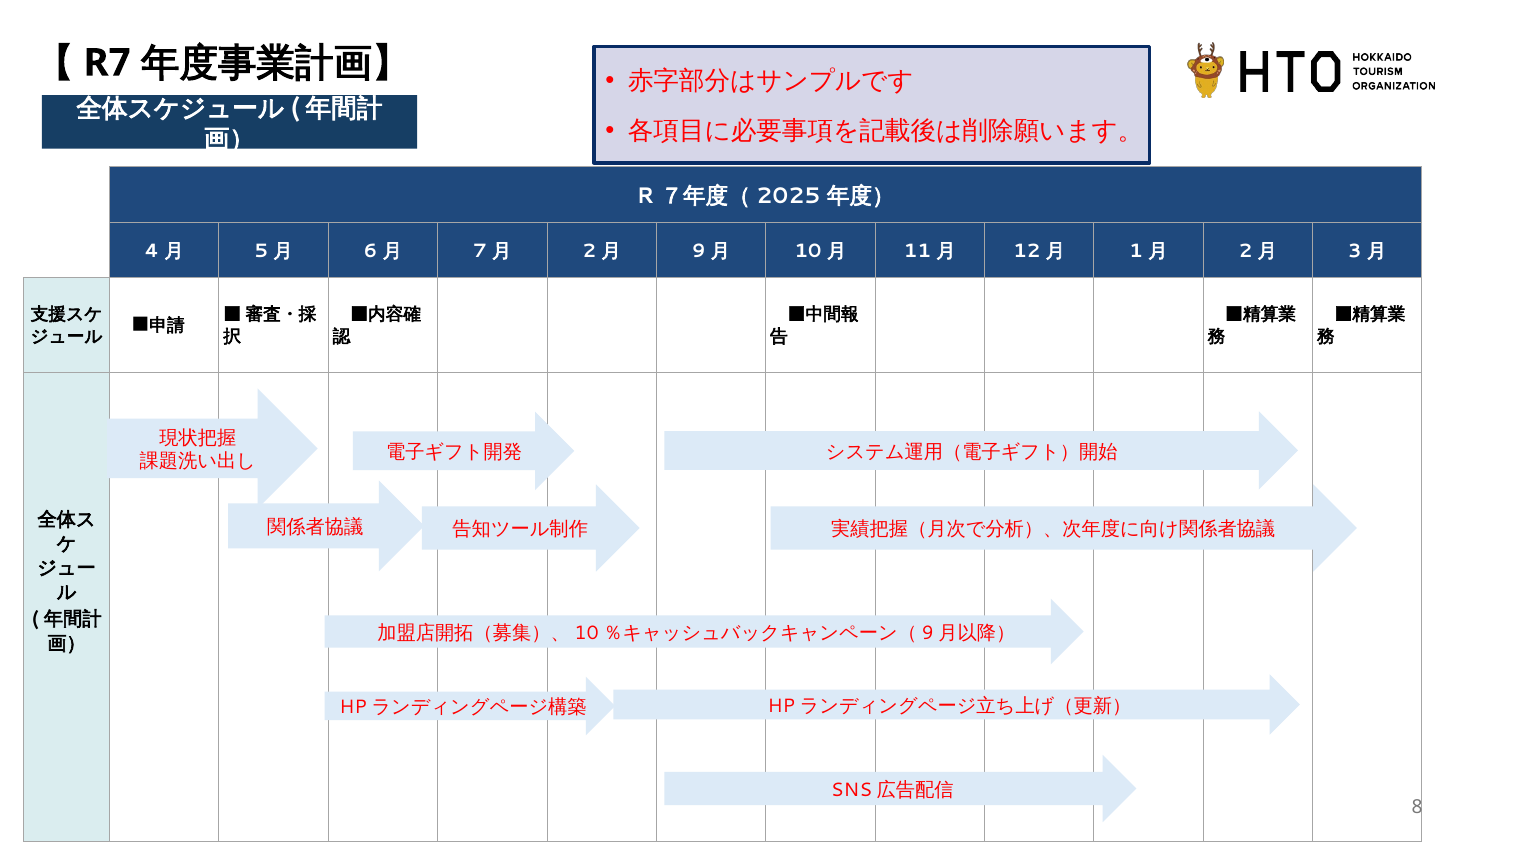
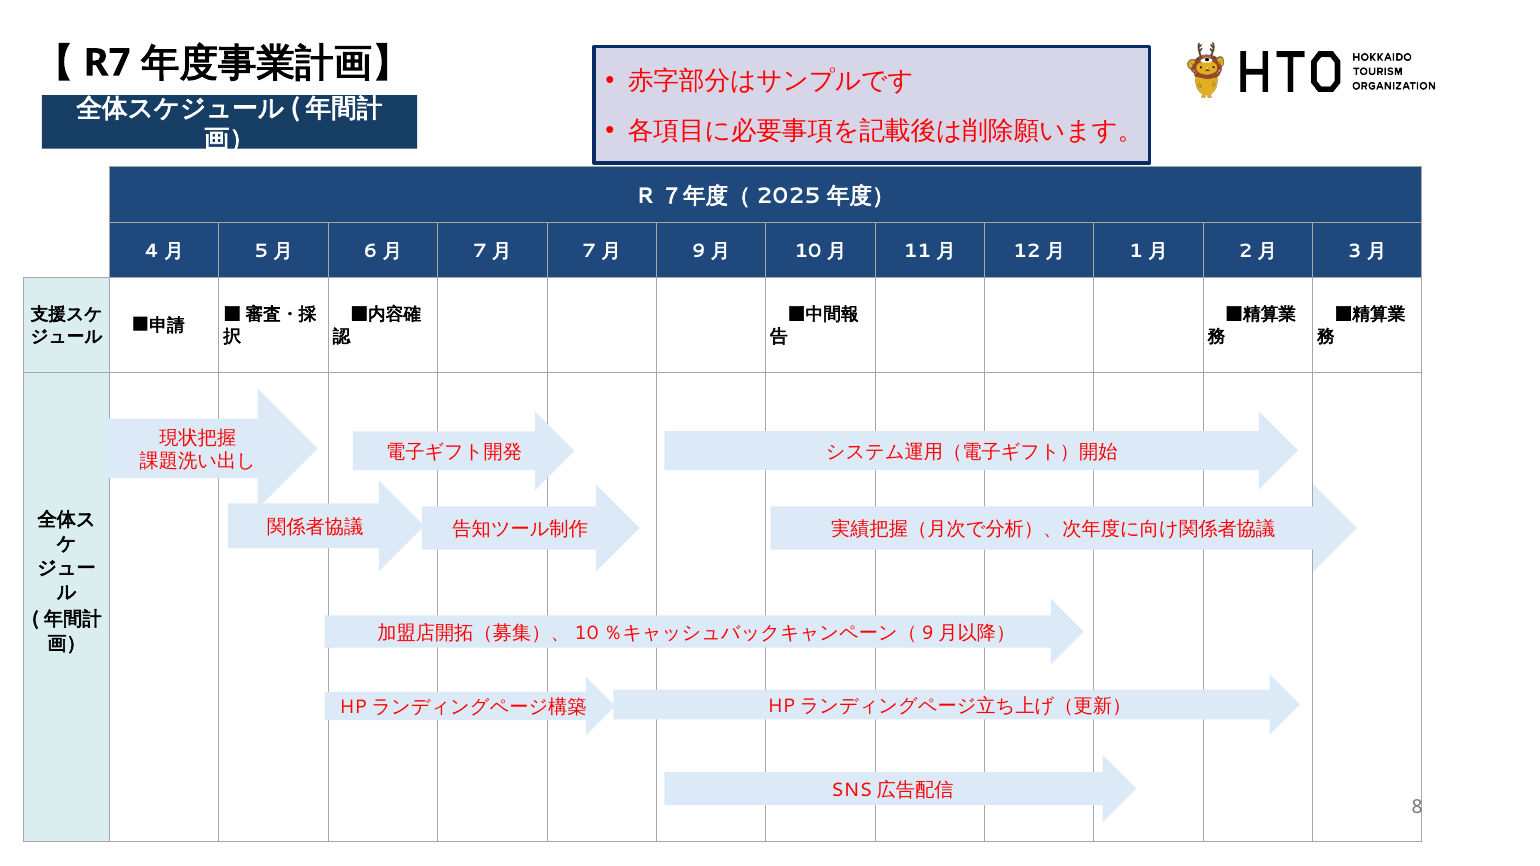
2 at (589, 251): 2 -> 7
